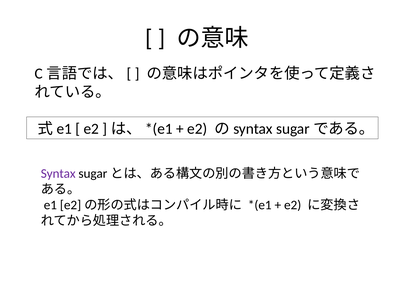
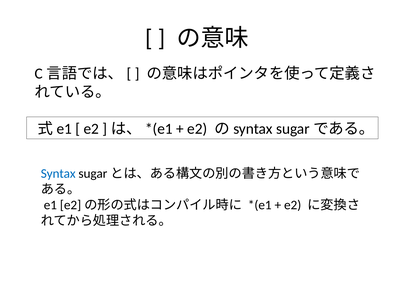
Syntax colour: purple -> blue
